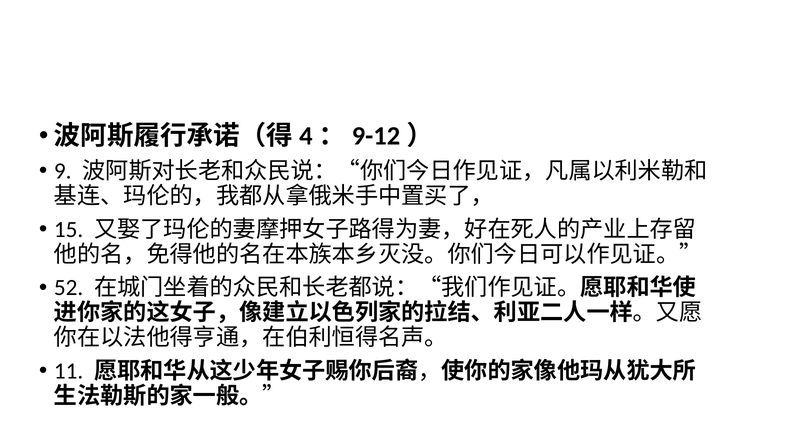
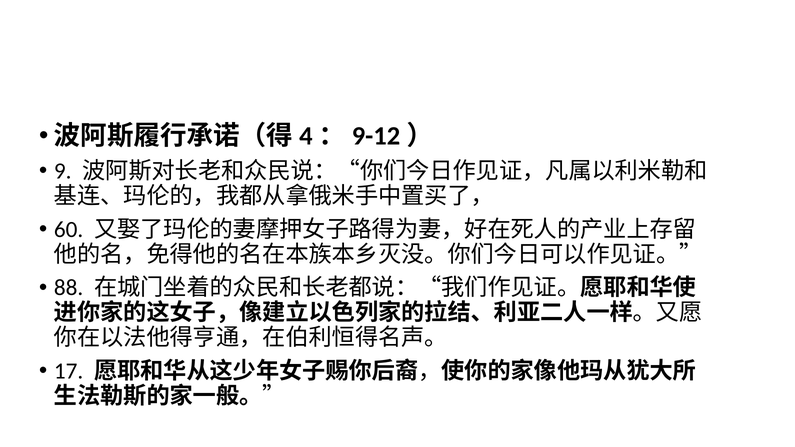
15: 15 -> 60
52: 52 -> 88
11: 11 -> 17
